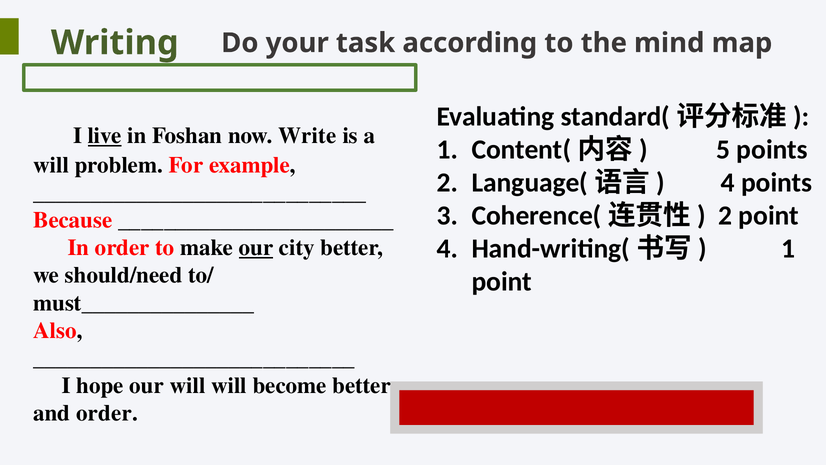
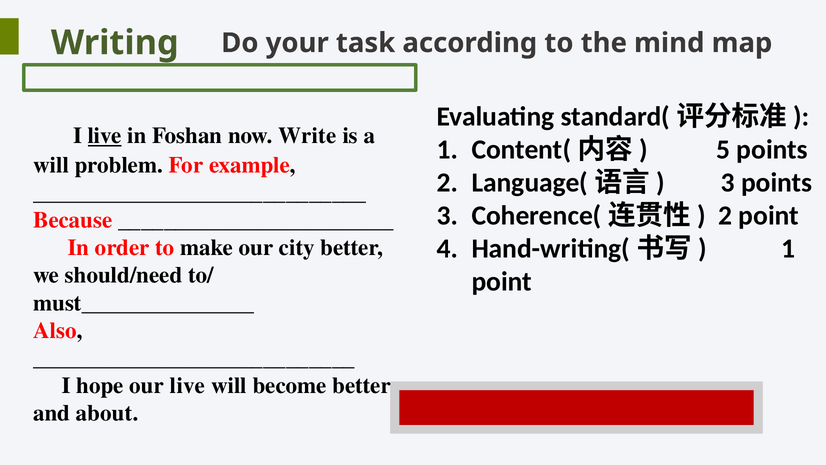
4 at (728, 183): 4 -> 3
our at (256, 248) underline: present -> none
our will: will -> live
and order: order -> about
